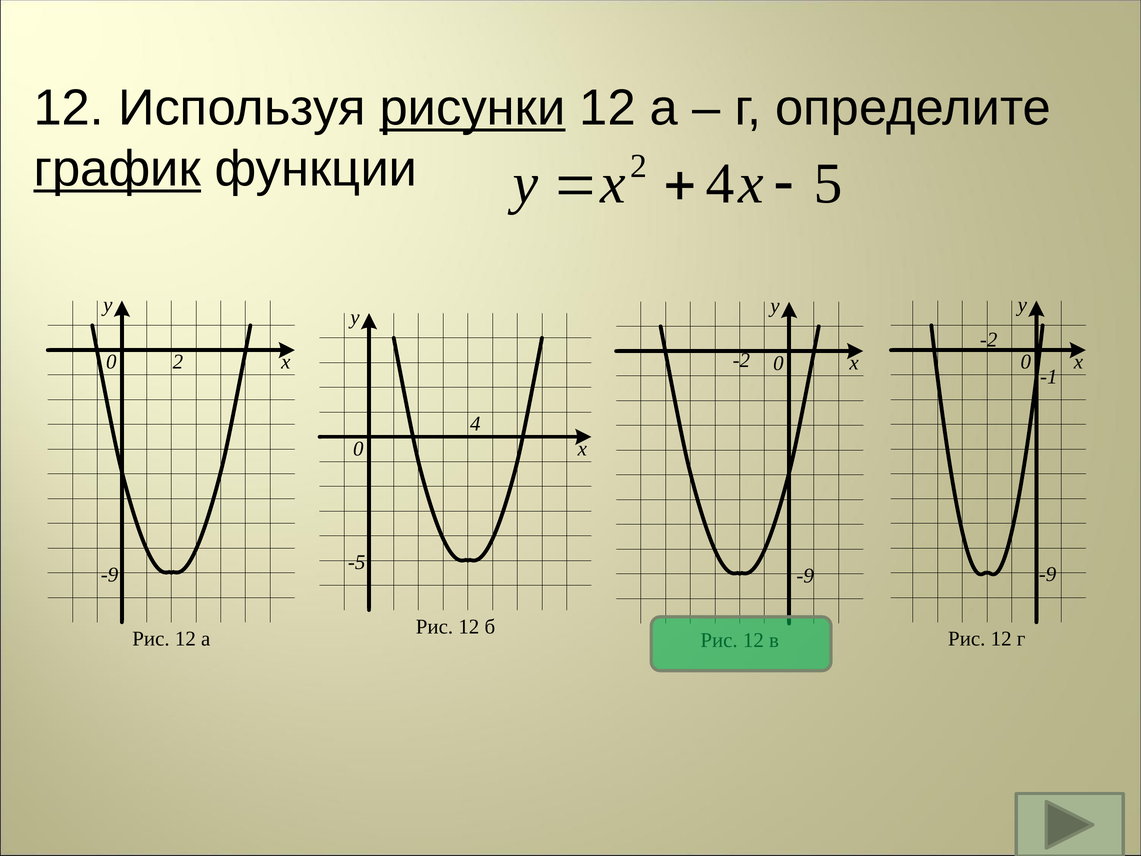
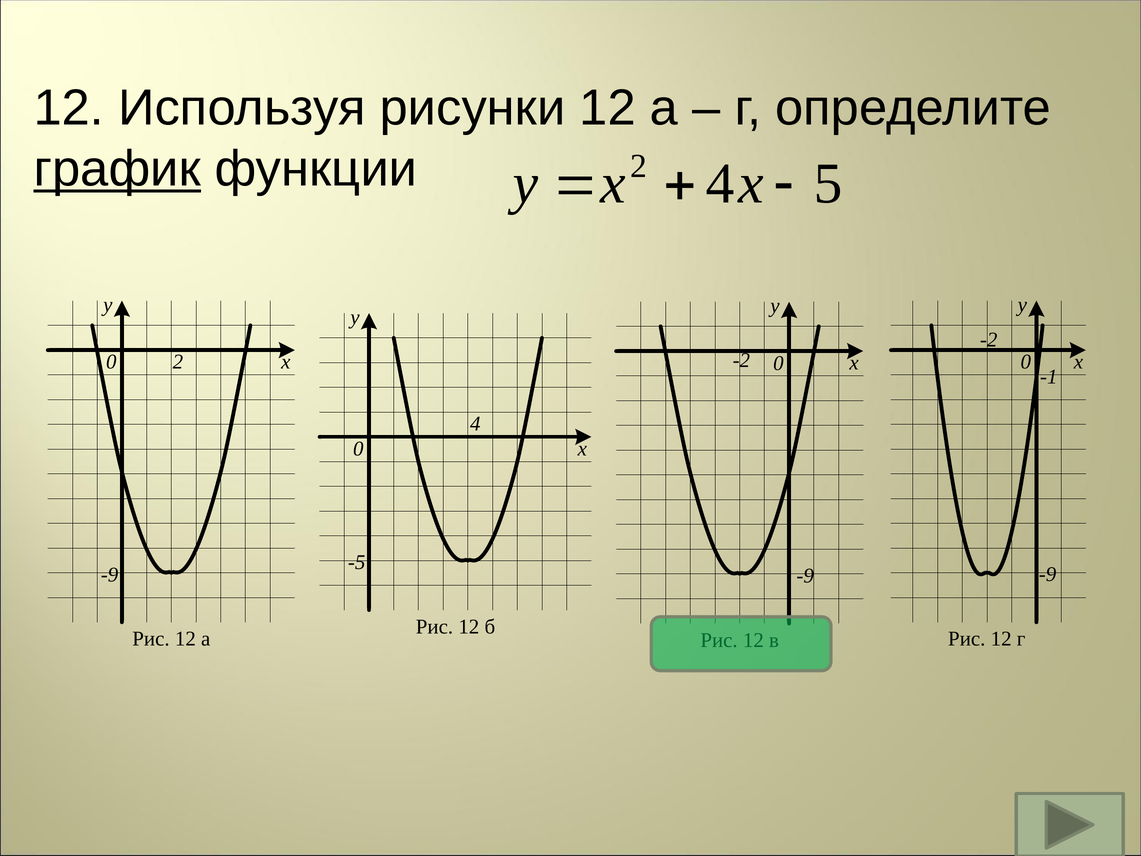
рисунки underline: present -> none
